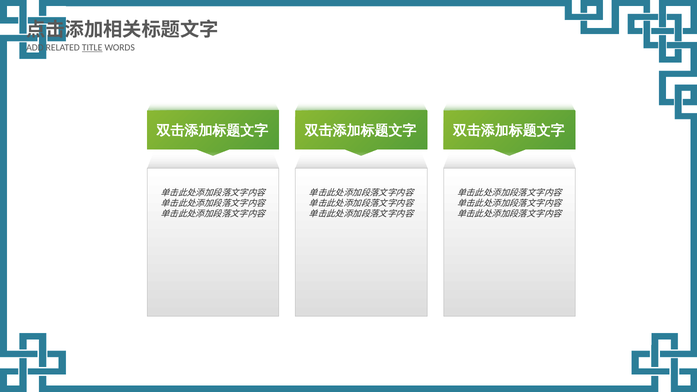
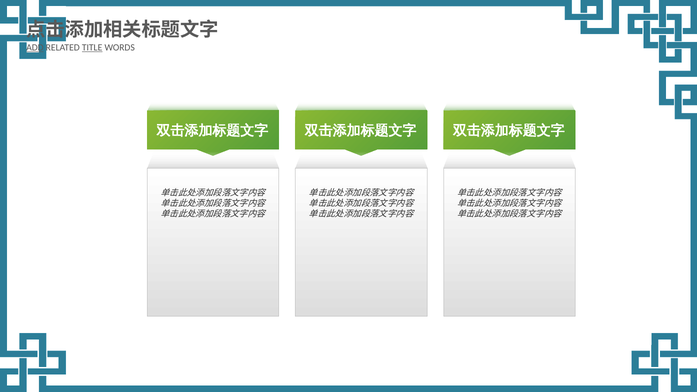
ADD underline: none -> present
